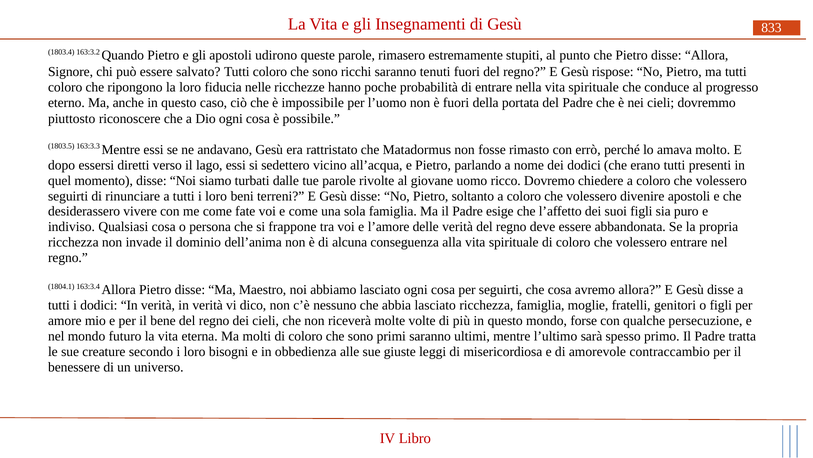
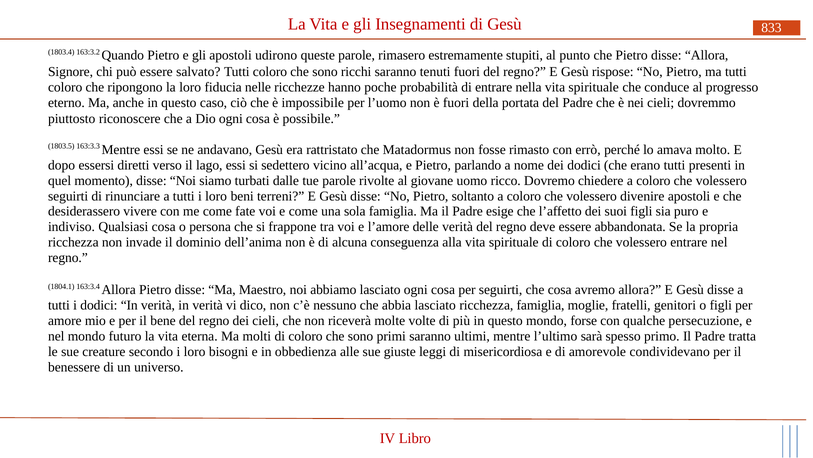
contraccambio: contraccambio -> condividevano
